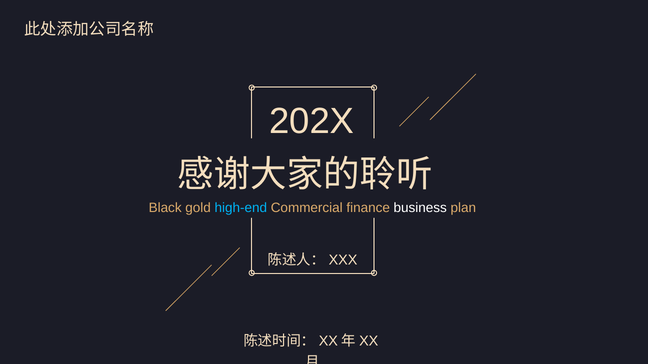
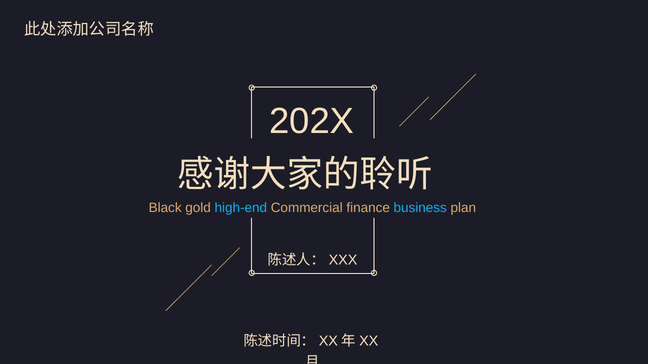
business colour: white -> light blue
